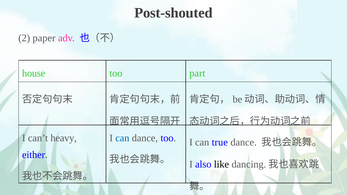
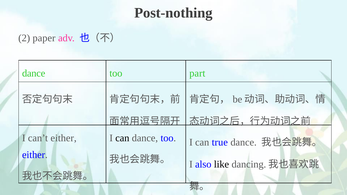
Post-shouted: Post-shouted -> Post-nothing
house at (34, 73): house -> dance
can’t heavy: heavy -> either
can at (122, 138) colour: blue -> black
